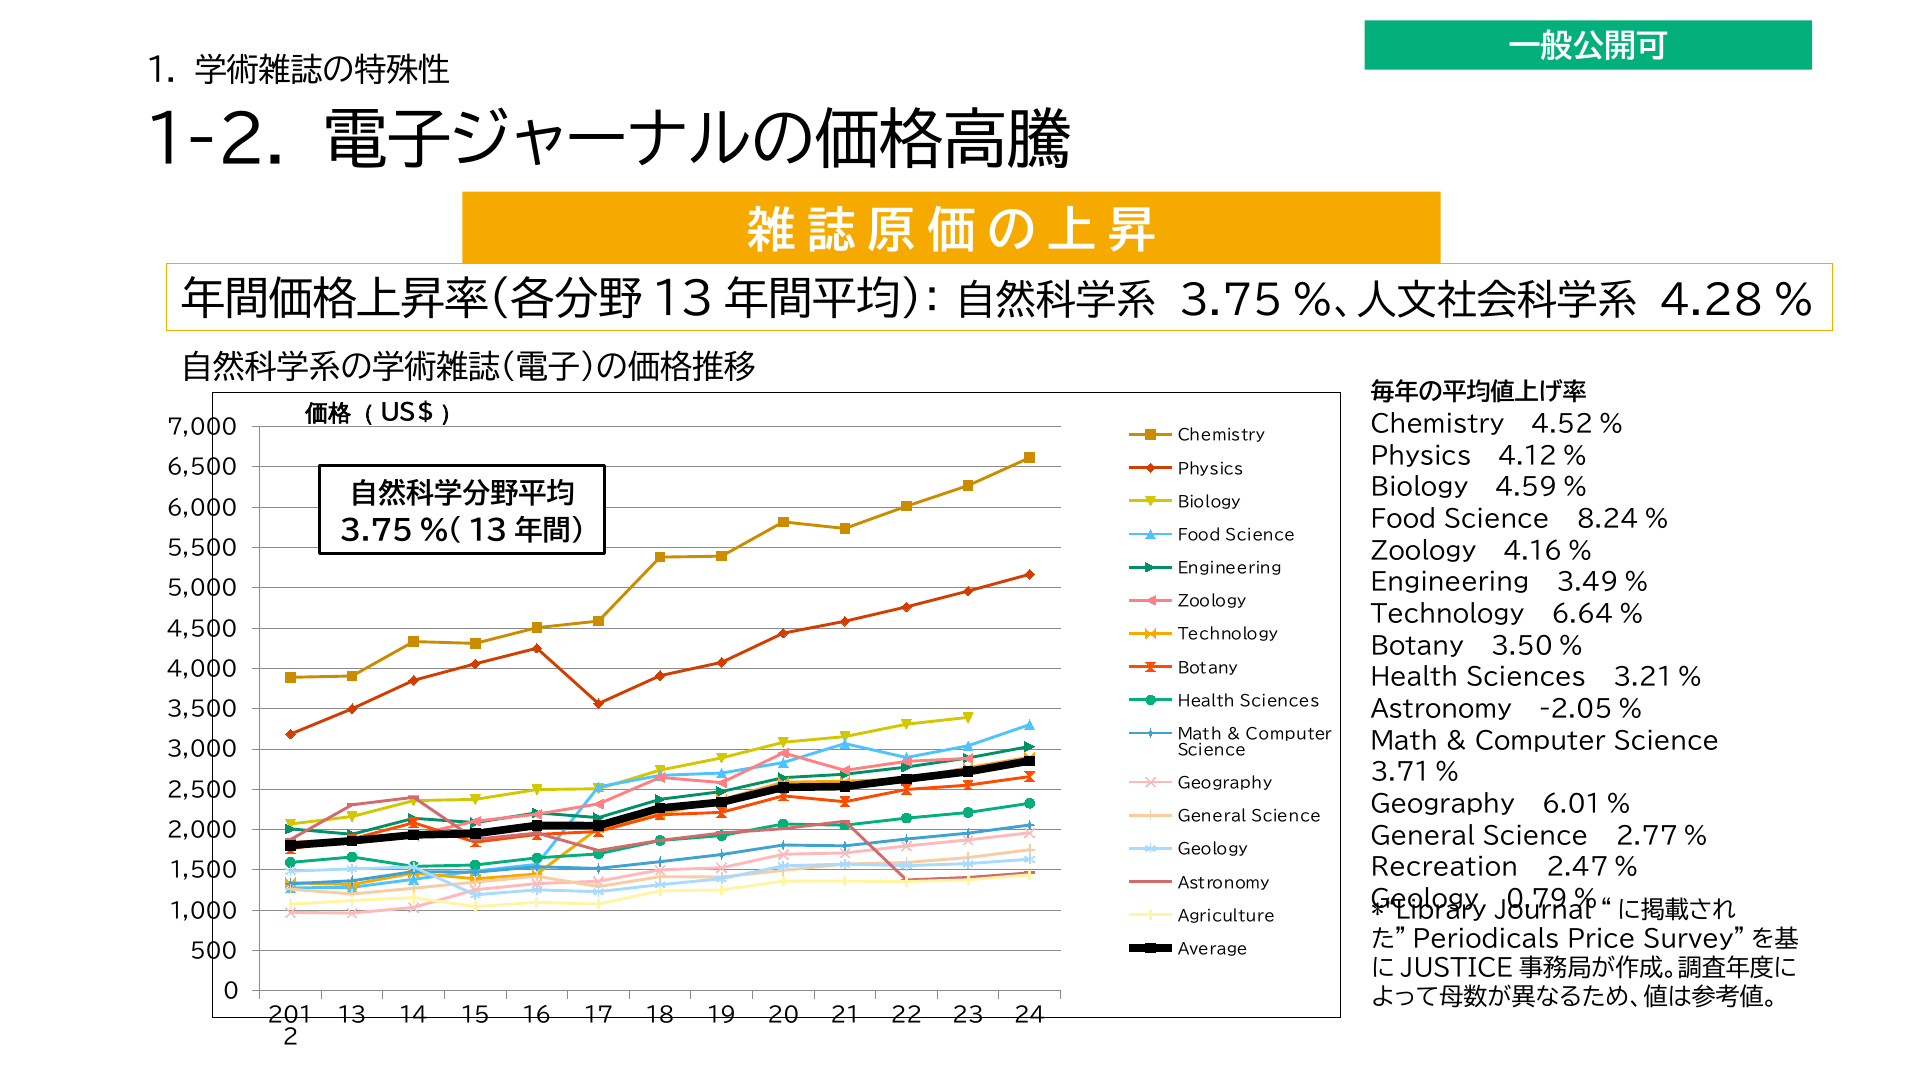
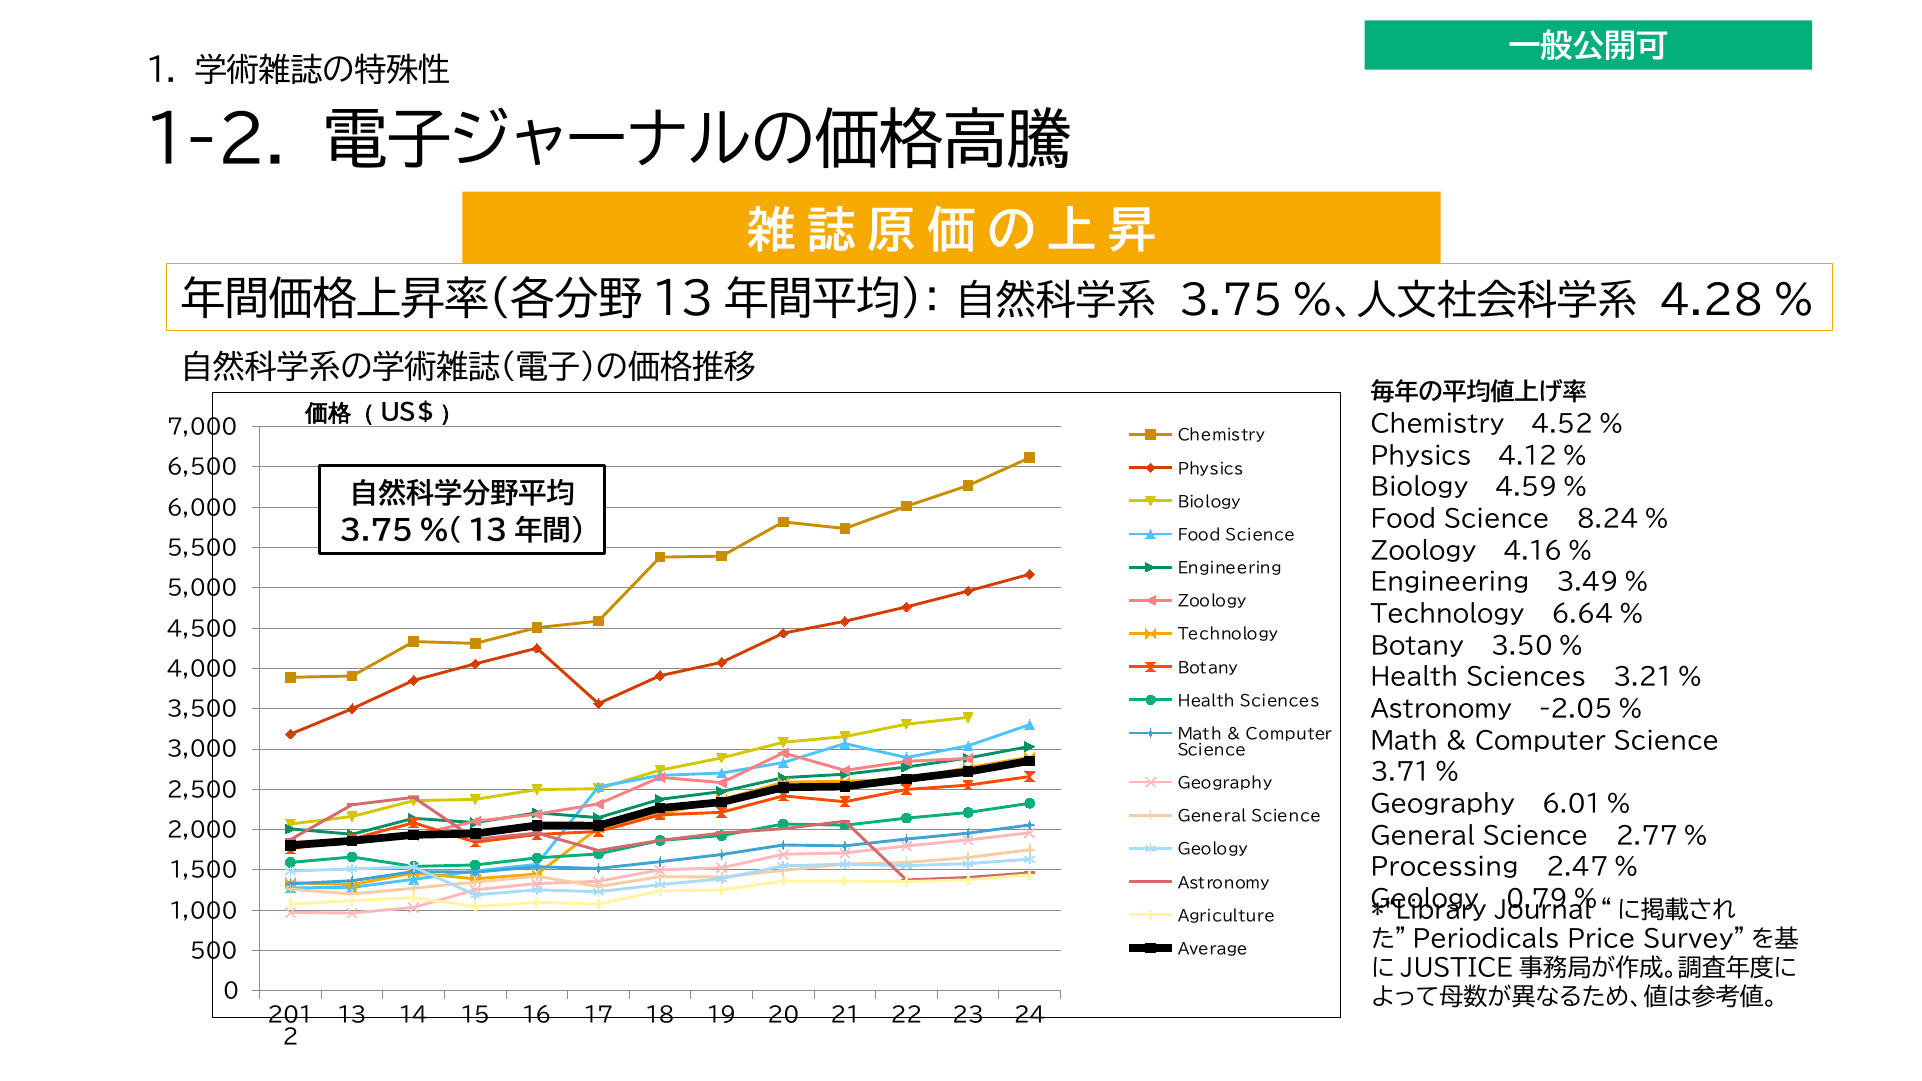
Recreation: Recreation -> Processing
